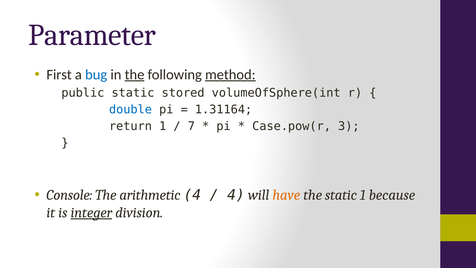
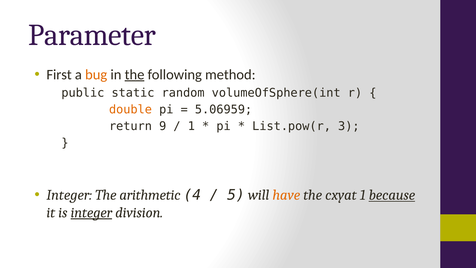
bug colour: blue -> orange
method underline: present -> none
stored: stored -> random
double colour: blue -> orange
1.31164: 1.31164 -> 5.06959
return 1: 1 -> 9
7 at (191, 126): 7 -> 1
Case.pow(r: Case.pow(r -> List.pow(r
Console at (69, 195): Console -> Integer
4 at (236, 195): 4 -> 5
the static: static -> cxyat
because underline: none -> present
